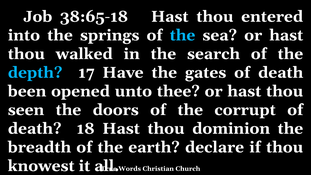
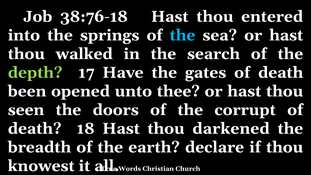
38:65-18: 38:65-18 -> 38:76-18
depth colour: light blue -> light green
dominion: dominion -> darkened
